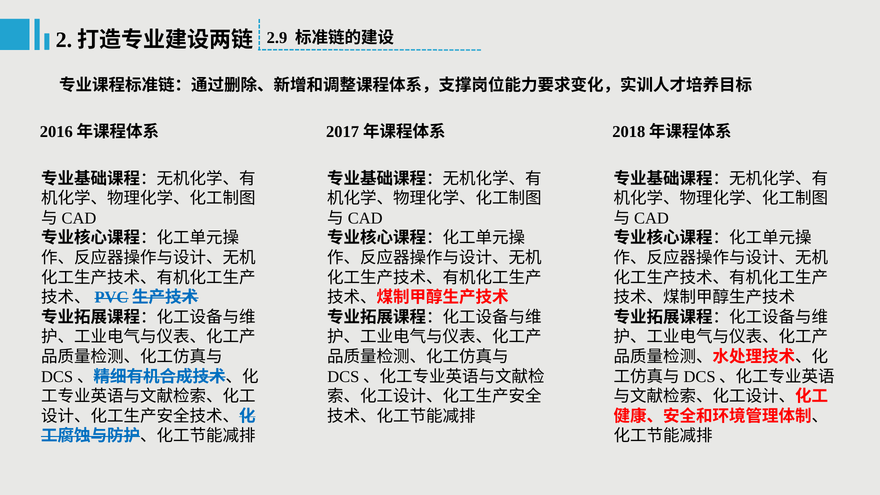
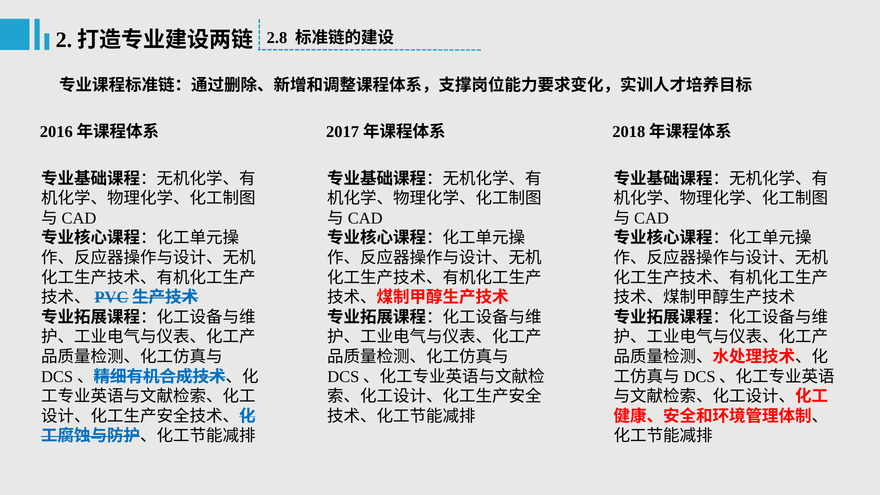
2.9: 2.9 -> 2.8
